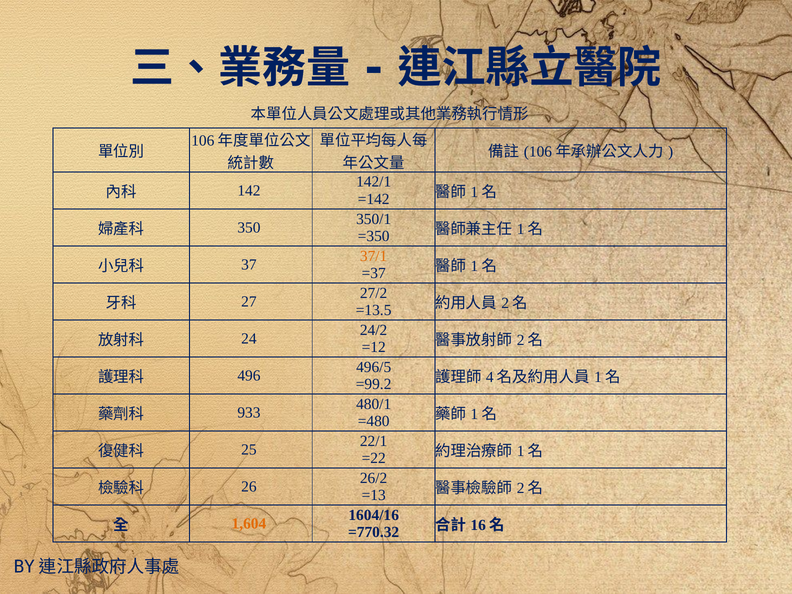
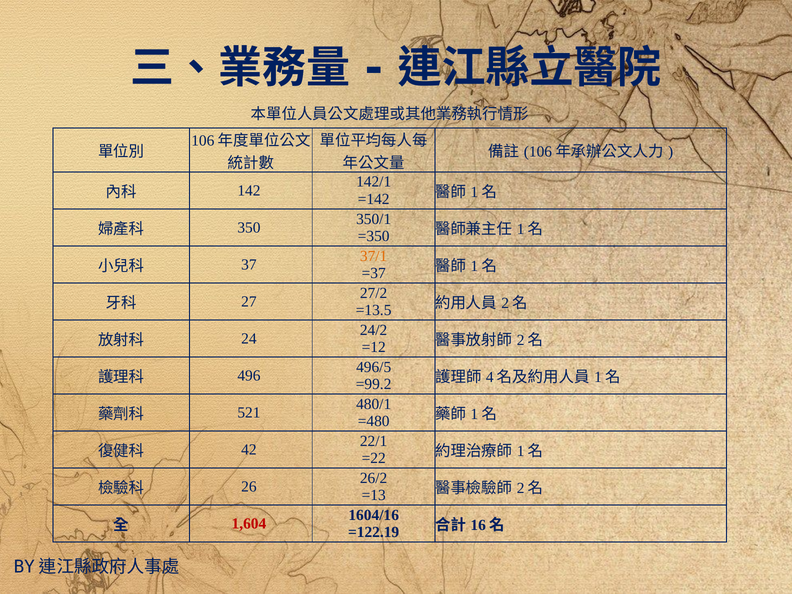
933: 933 -> 521
25: 25 -> 42
1,604 colour: orange -> red
=770.32: =770.32 -> =122.19
